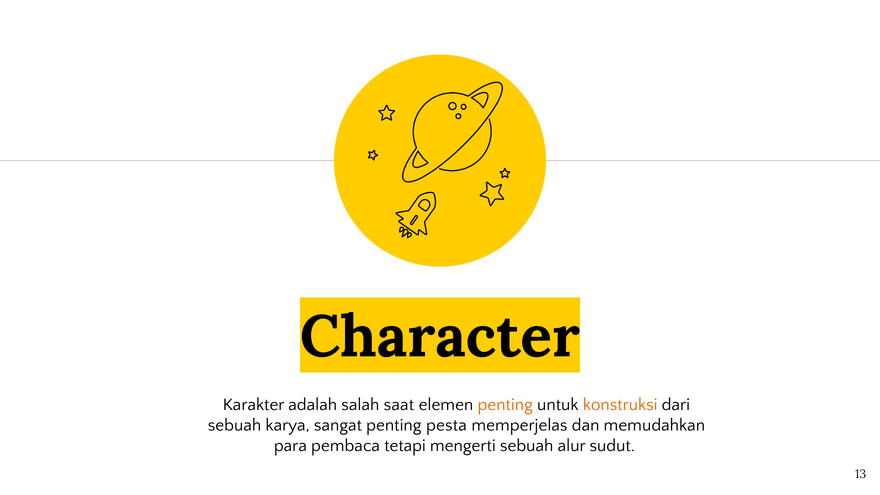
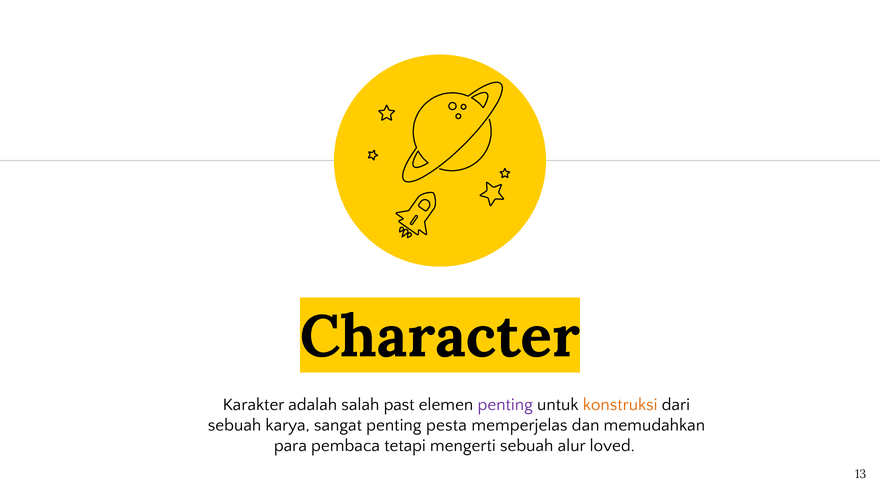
saat: saat -> past
penting at (505, 404) colour: orange -> purple
sudut: sudut -> loved
